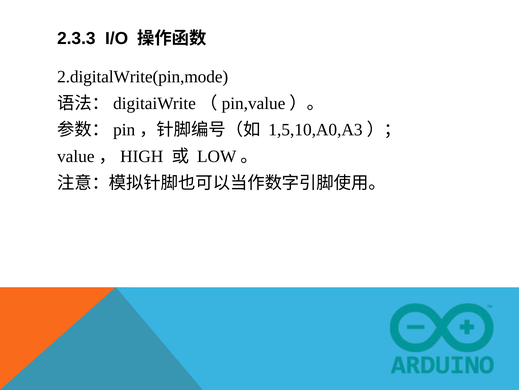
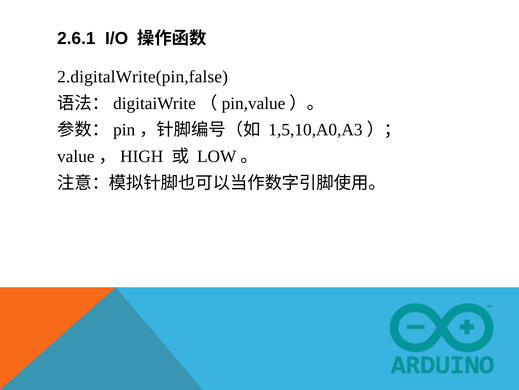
2.3.3: 2.3.3 -> 2.6.1
2.digitalWrite(pin,mode: 2.digitalWrite(pin,mode -> 2.digitalWrite(pin,false
